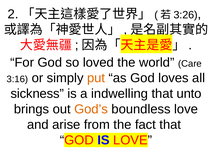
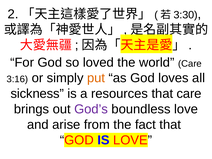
3:26: 3:26 -> 3:30
indwelling: indwelling -> resources
that unto: unto -> care
God’s colour: orange -> purple
